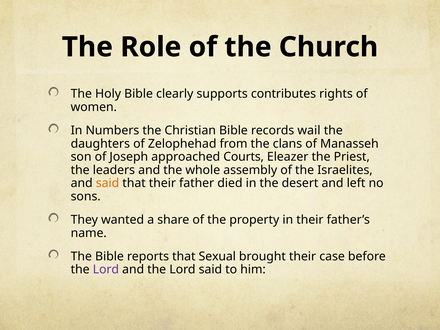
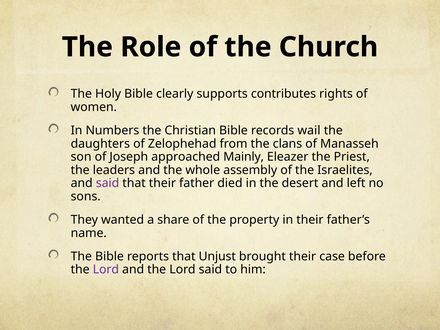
Courts: Courts -> Mainly
said at (108, 183) colour: orange -> purple
Sexual: Sexual -> Unjust
